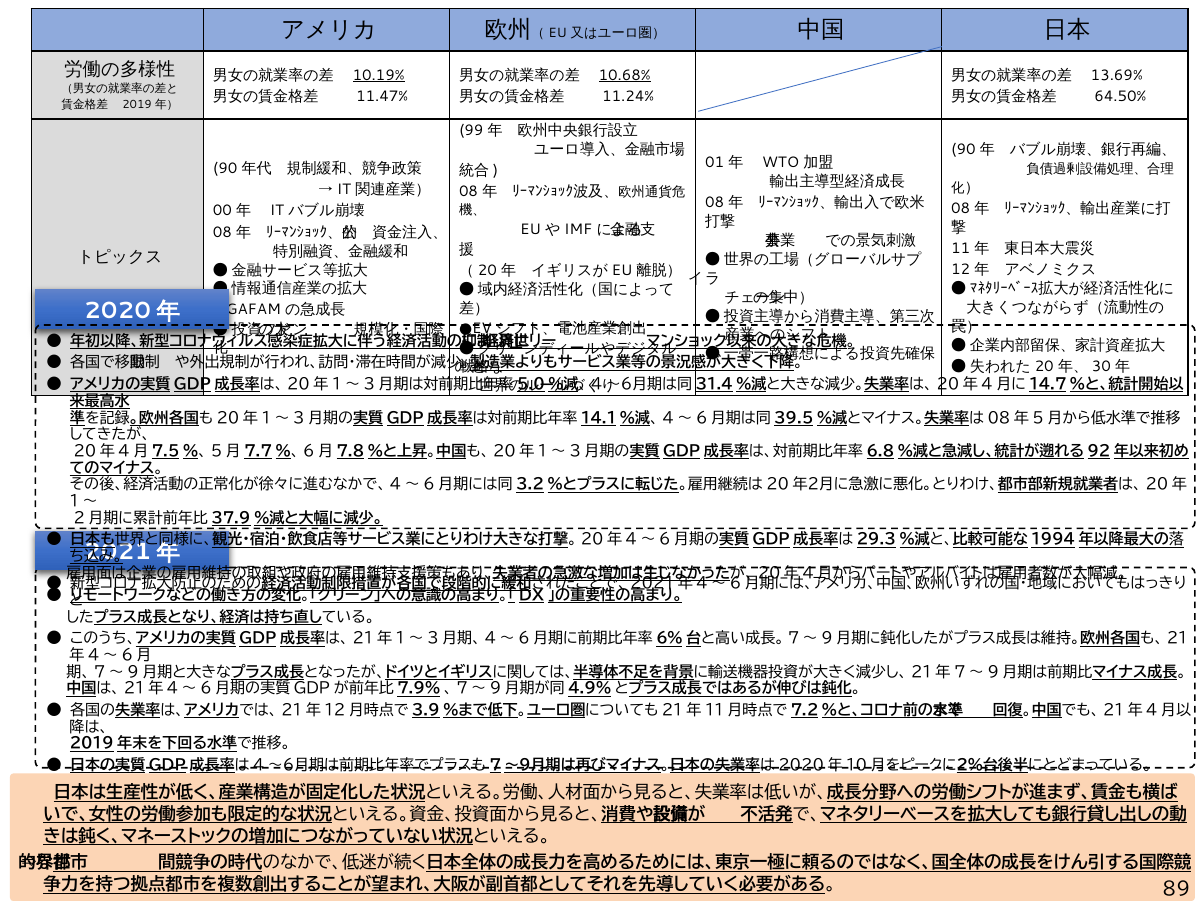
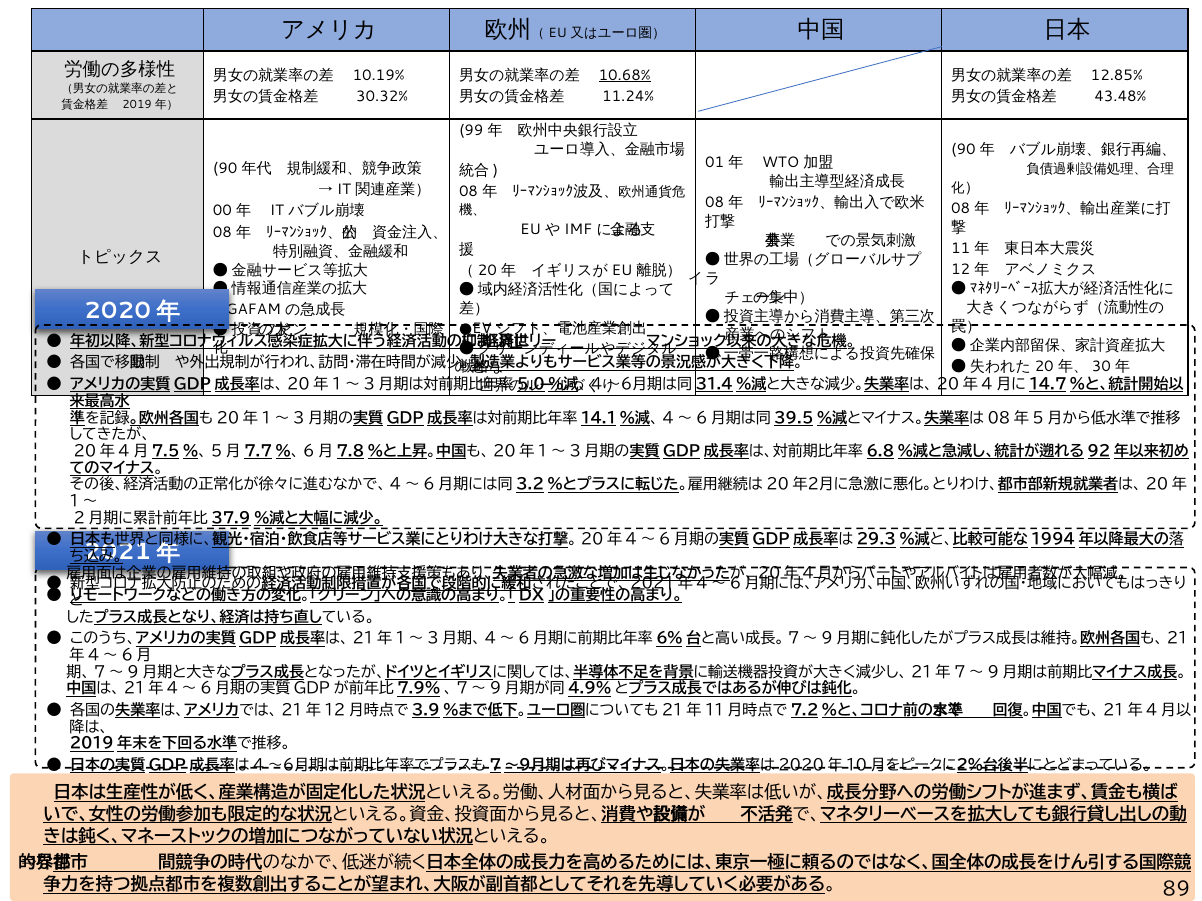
10.19% underline: present -> none
13.69%: 13.69% -> 12.85%
11.47%: 11.47% -> 30.32%
64.50%: 64.50% -> 43.48%
